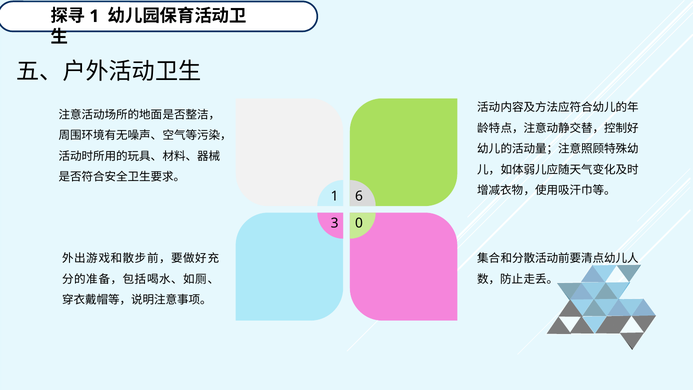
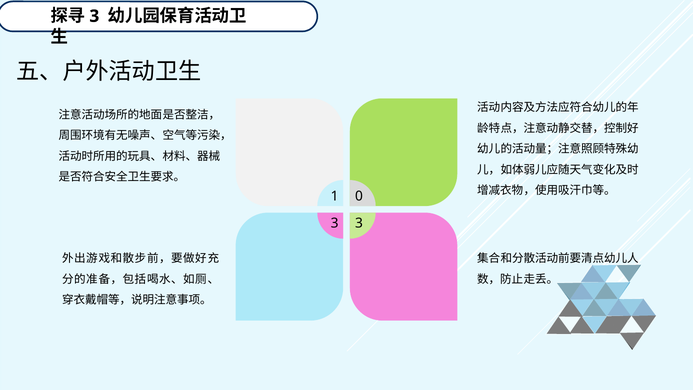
1 at (94, 16): 1 -> 3
6: 6 -> 0
3 0: 0 -> 3
